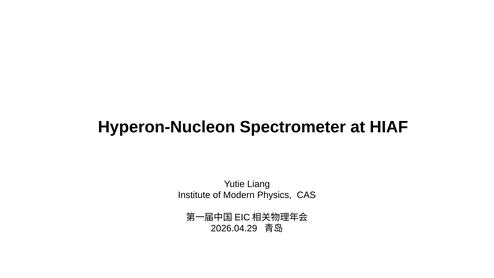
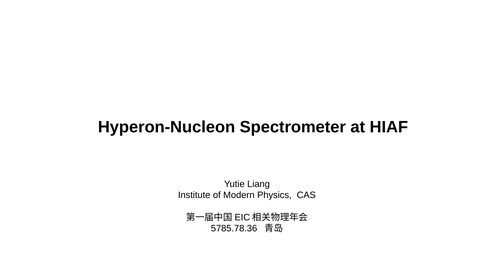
2026.04.29: 2026.04.29 -> 5785.78.36
